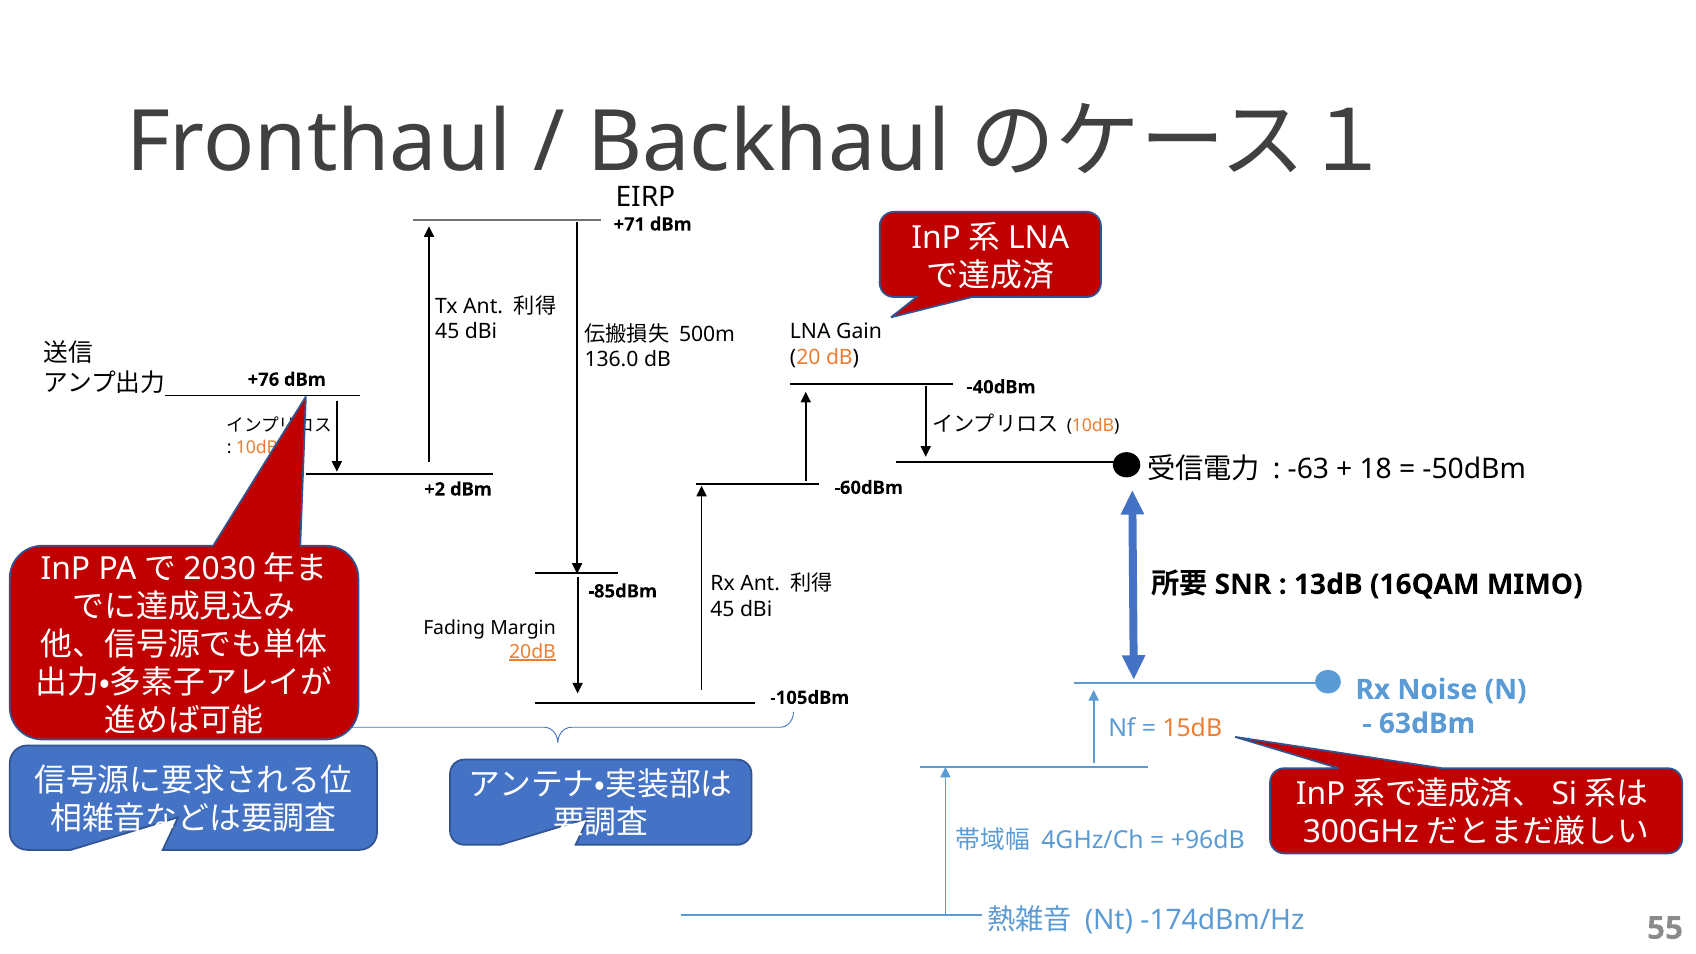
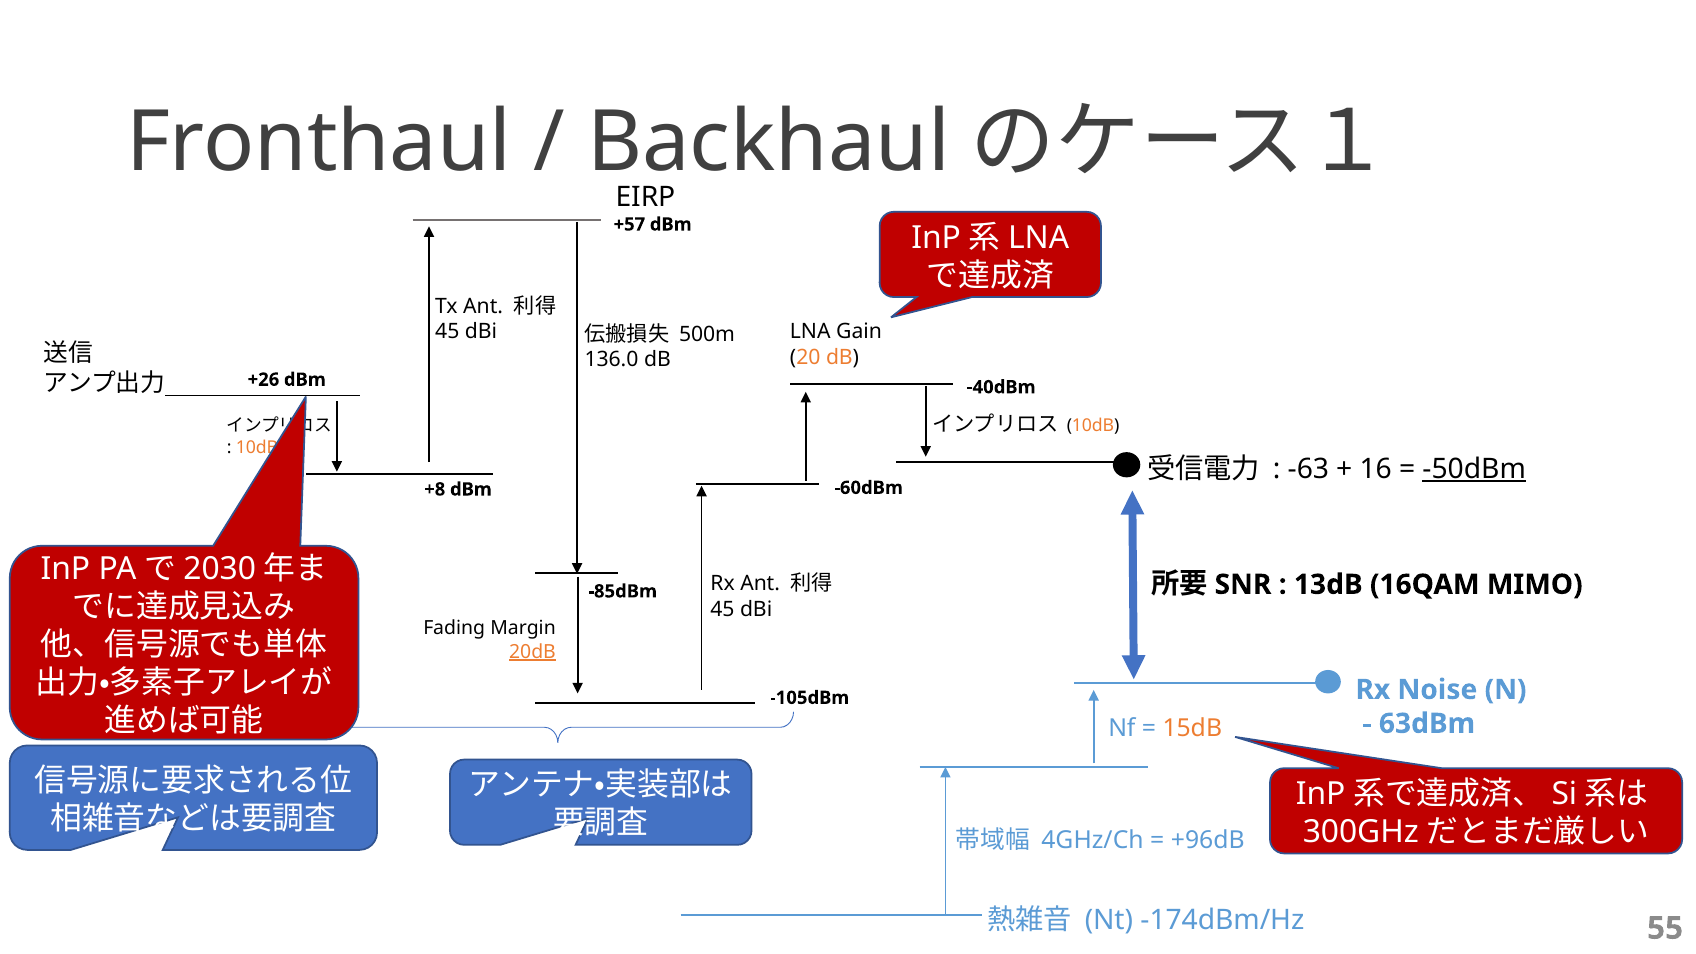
+71: +71 -> +57
+76: +76 -> +26
18: 18 -> 16
-50dBm underline: none -> present
+2: +2 -> +8
